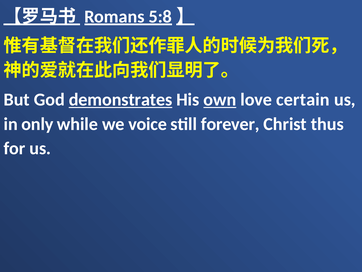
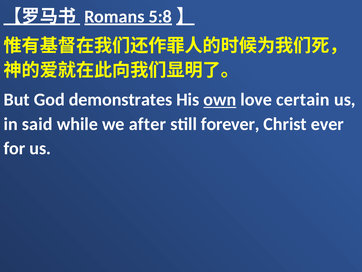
demonstrates underline: present -> none
only: only -> said
voice: voice -> after
thus: thus -> ever
